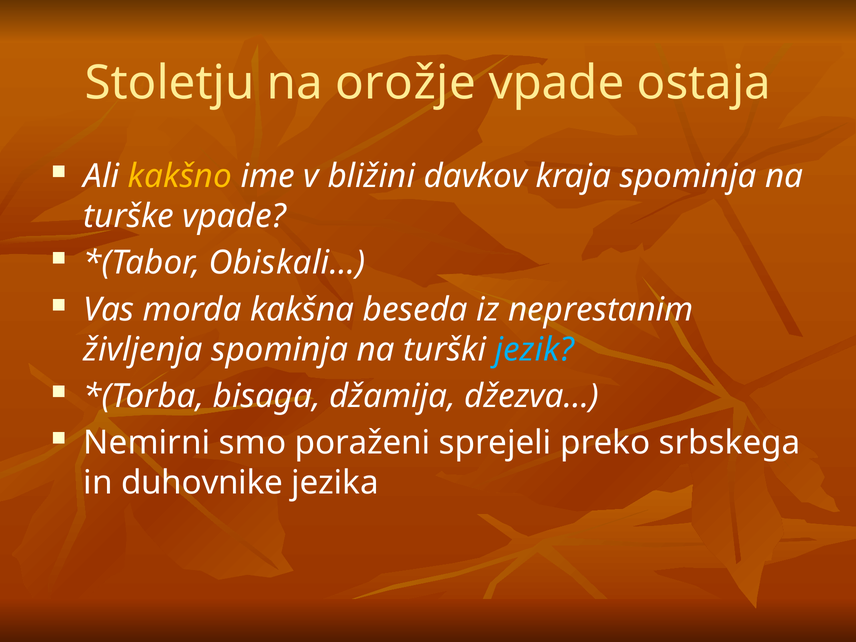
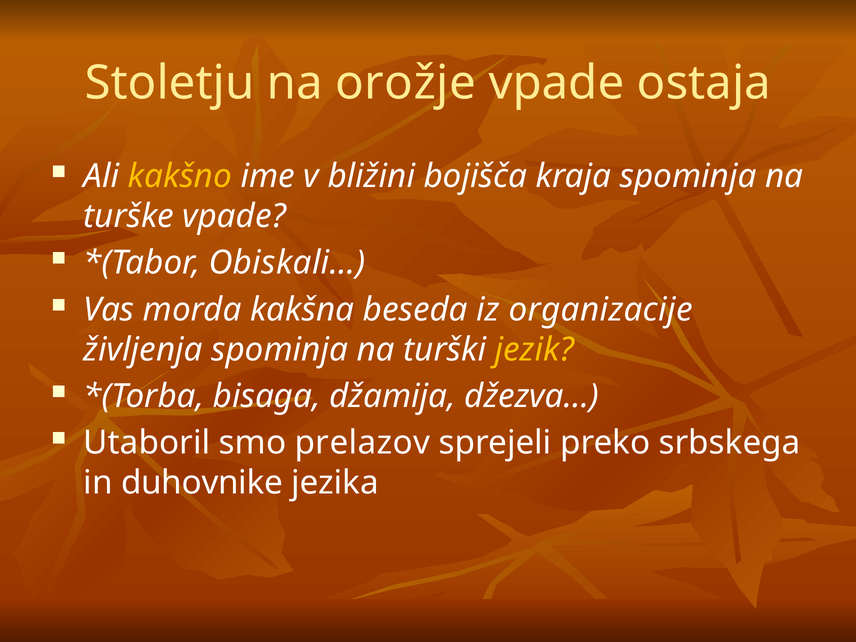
davkov: davkov -> bojišča
neprestanim: neprestanim -> organizacije
jezik colour: light blue -> yellow
Nemirni: Nemirni -> Utaboril
poraženi: poraženi -> prelazov
